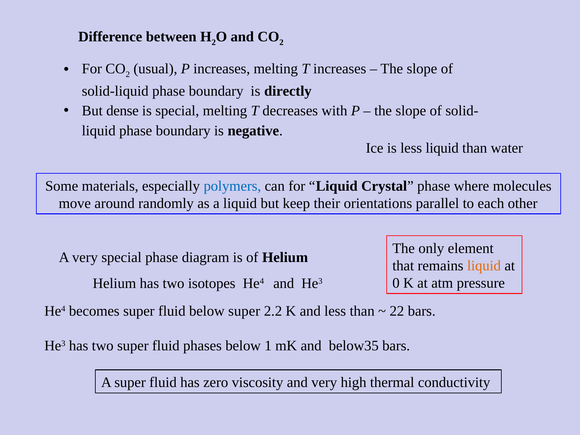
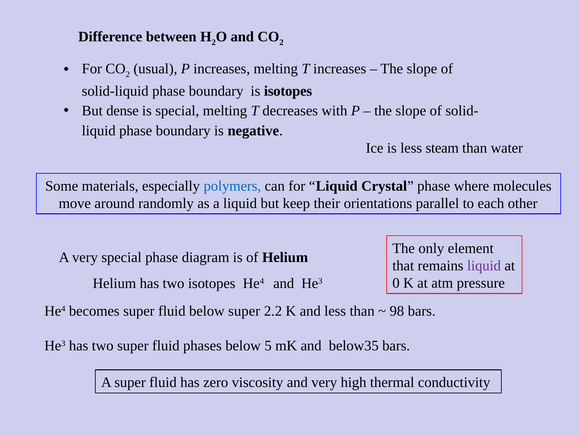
is directly: directly -> isotopes
less liquid: liquid -> steam
liquid at (484, 266) colour: orange -> purple
22: 22 -> 98
1: 1 -> 5
